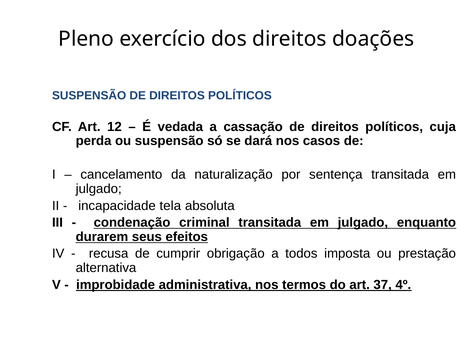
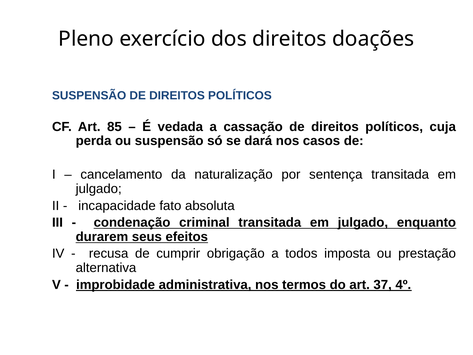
12: 12 -> 85
tela: tela -> fato
